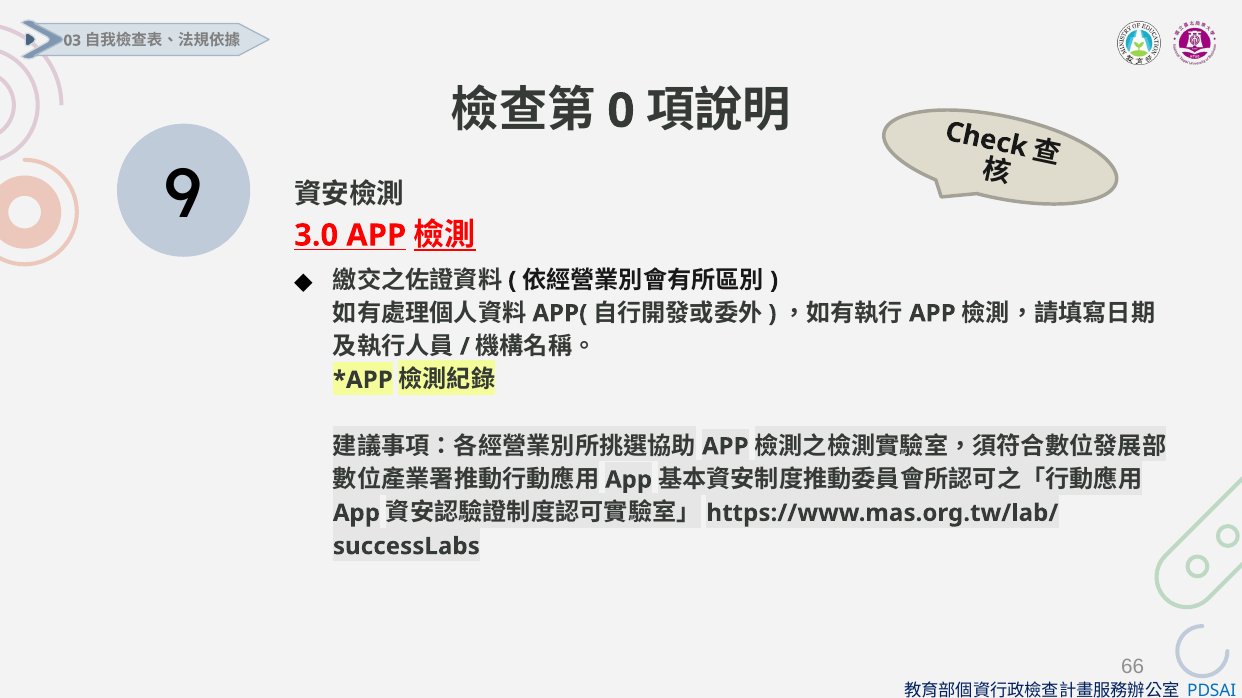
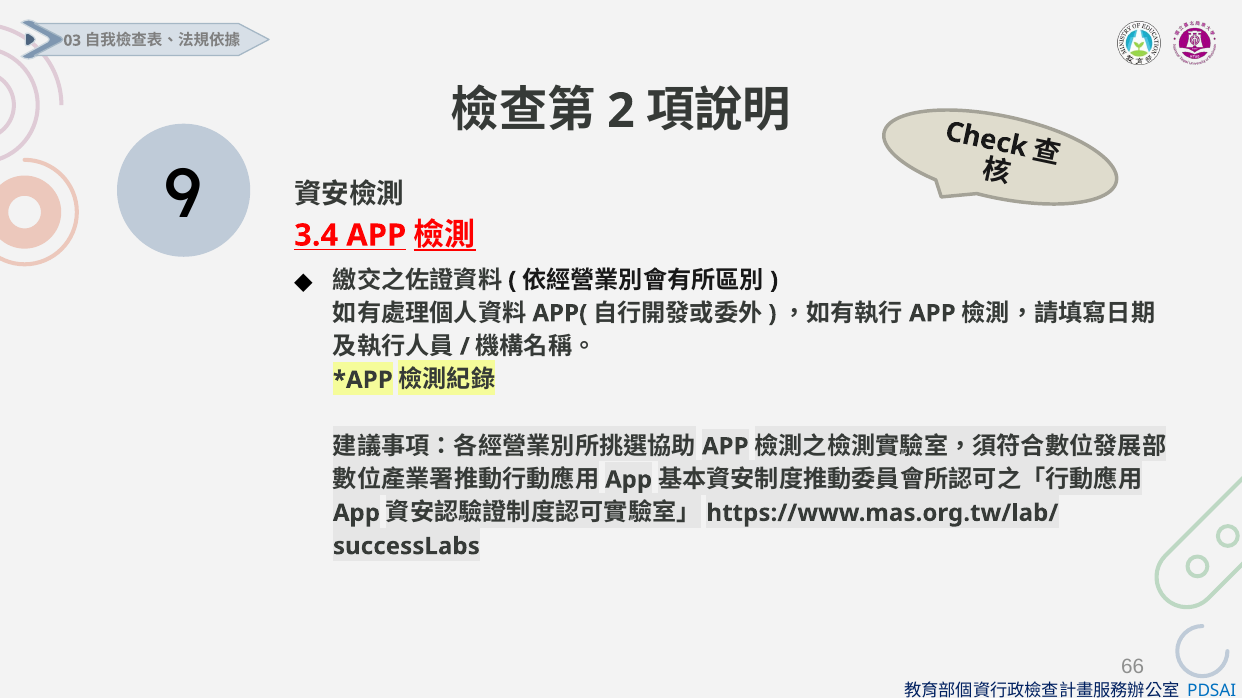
0: 0 -> 2
3.0: 3.0 -> 3.4
